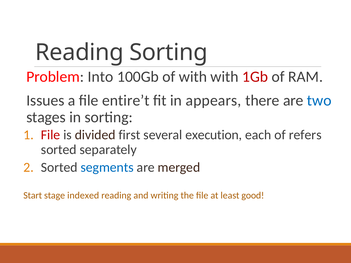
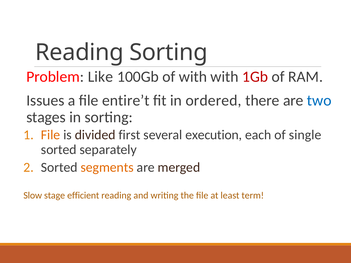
Into: Into -> Like
appears: appears -> ordered
File at (51, 135) colour: red -> orange
refers: refers -> single
segments colour: blue -> orange
Start: Start -> Slow
indexed: indexed -> efficient
good: good -> term
